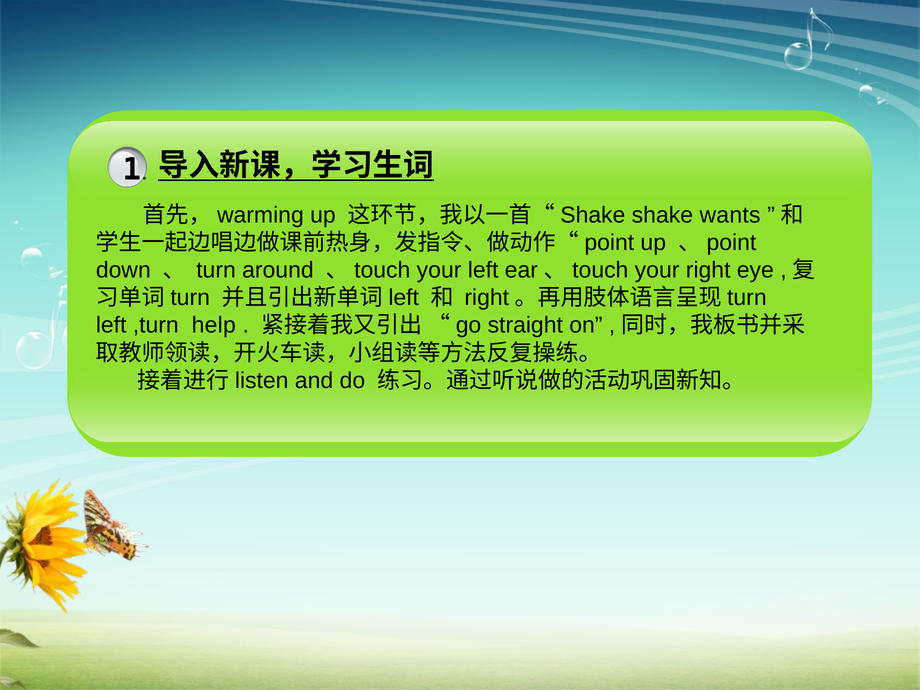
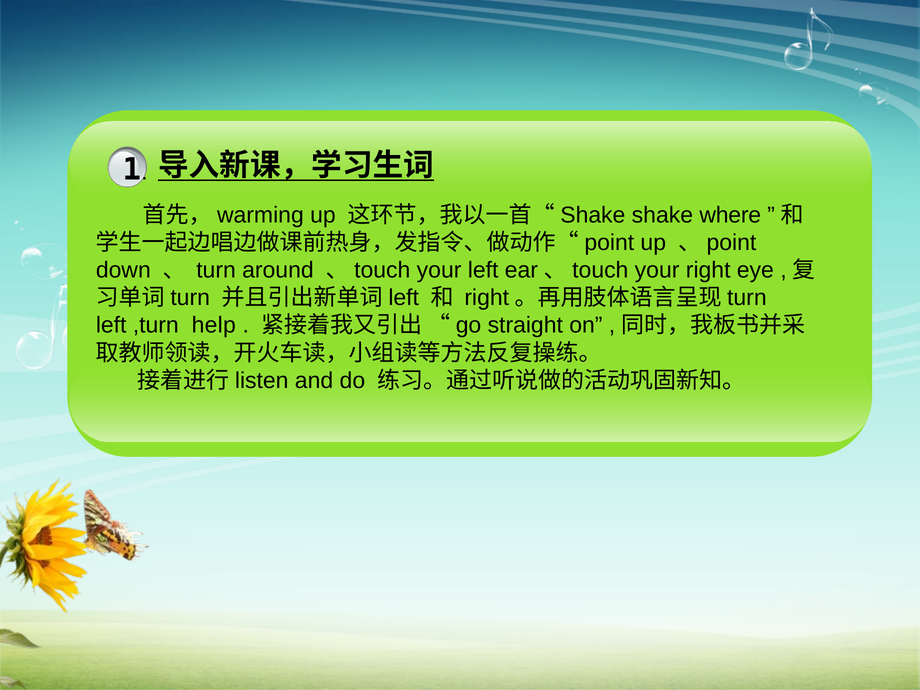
wants: wants -> where
